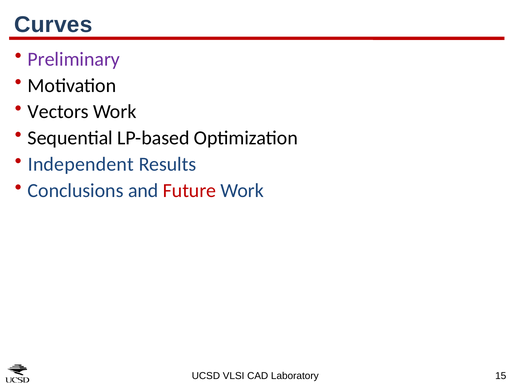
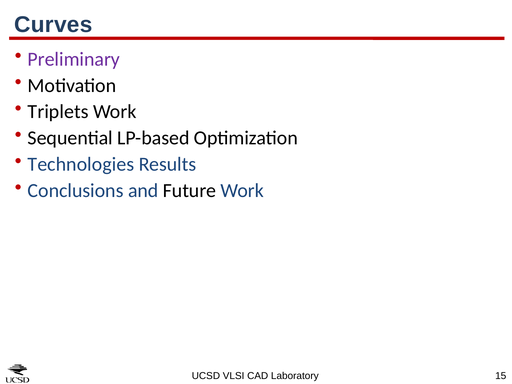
Vectors: Vectors -> Triplets
Independent: Independent -> Technologies
Future colour: red -> black
